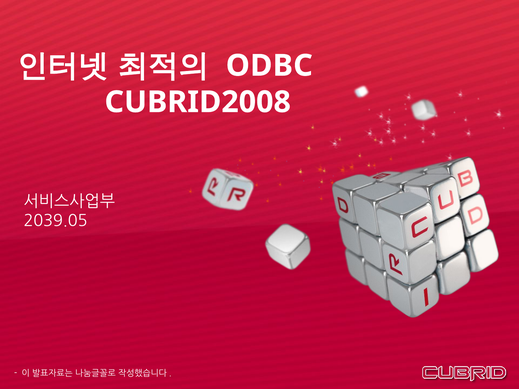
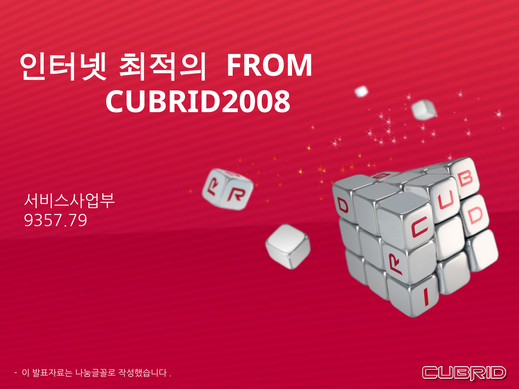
ODBC: ODBC -> FROM
2039.05: 2039.05 -> 9357.79
